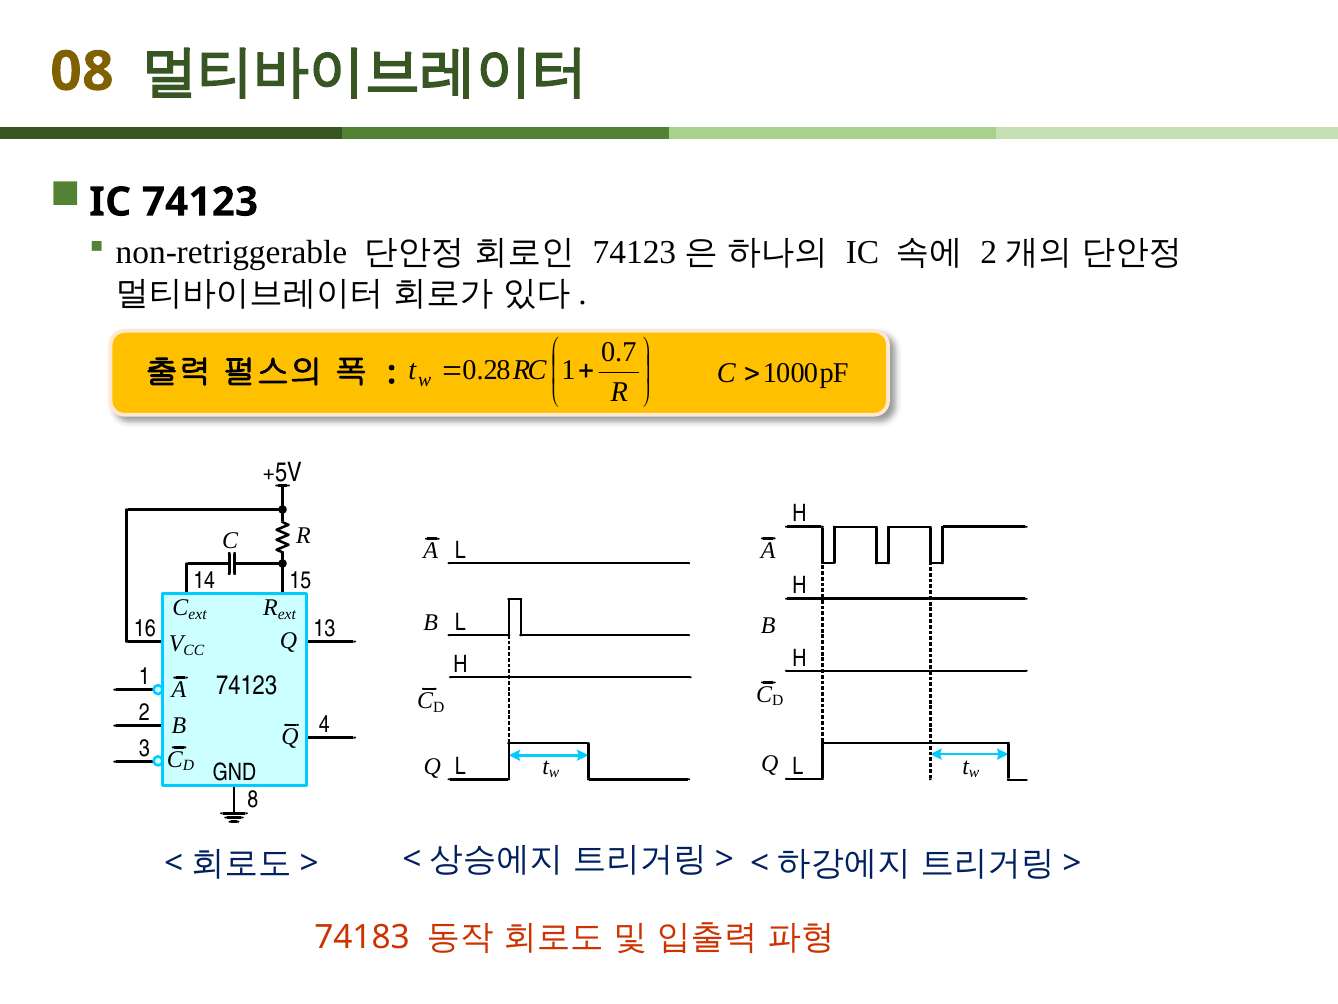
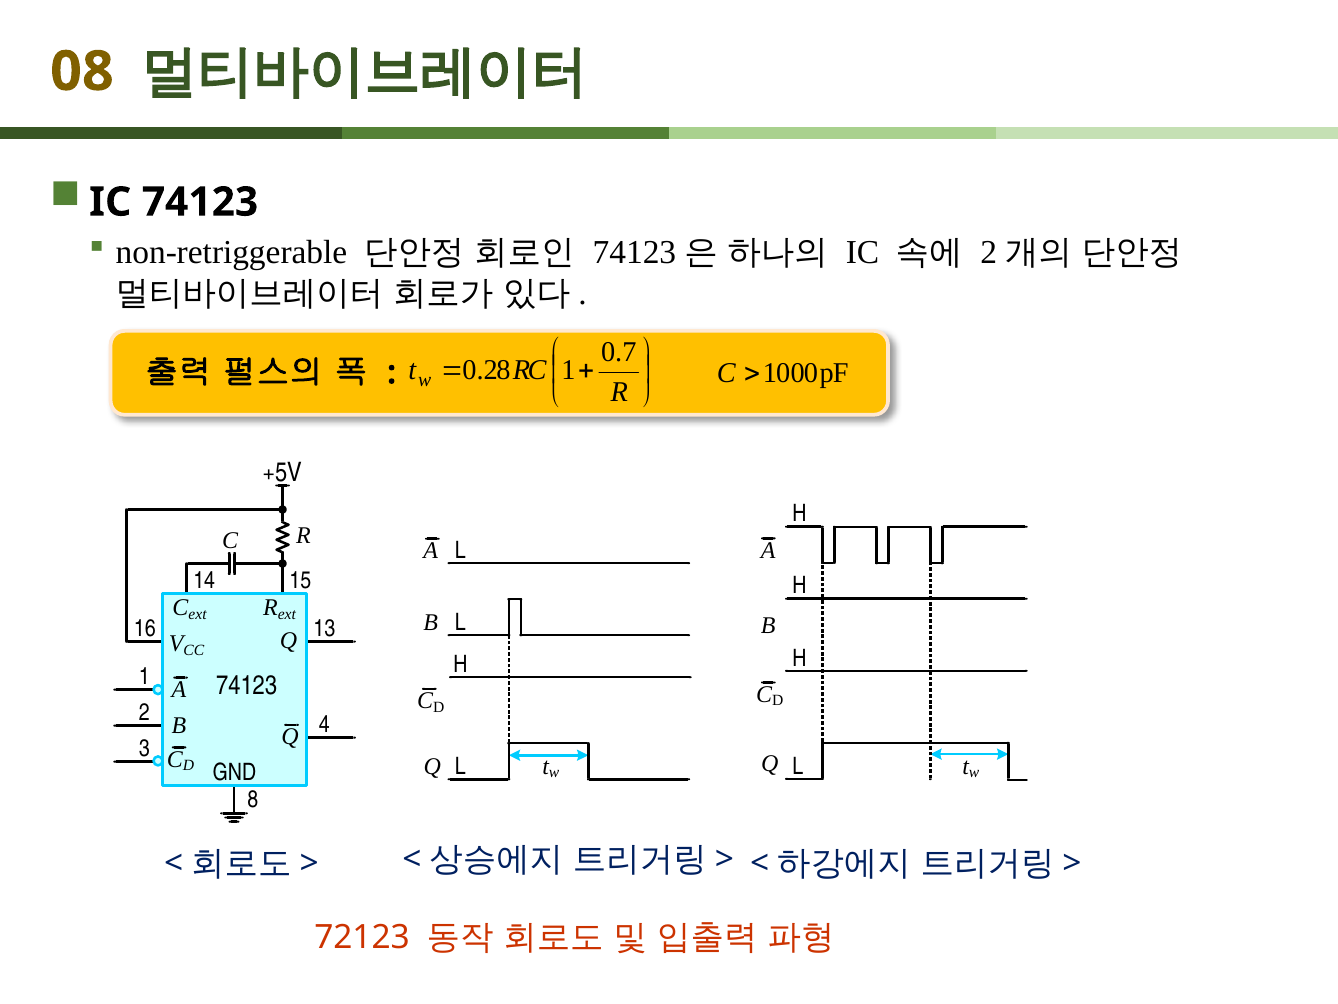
74183: 74183 -> 72123
